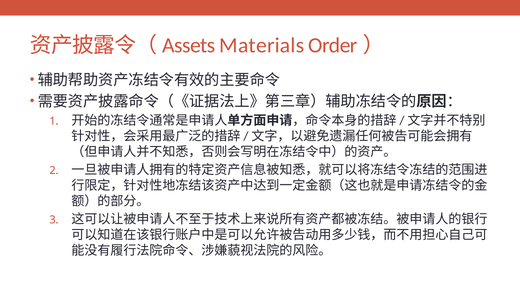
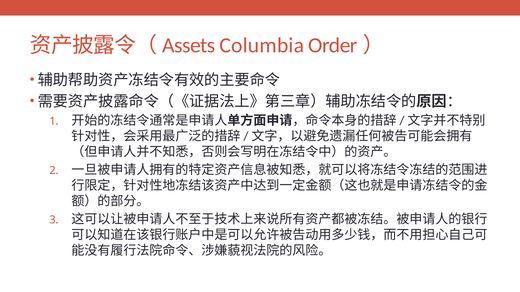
Materials: Materials -> Columbia
